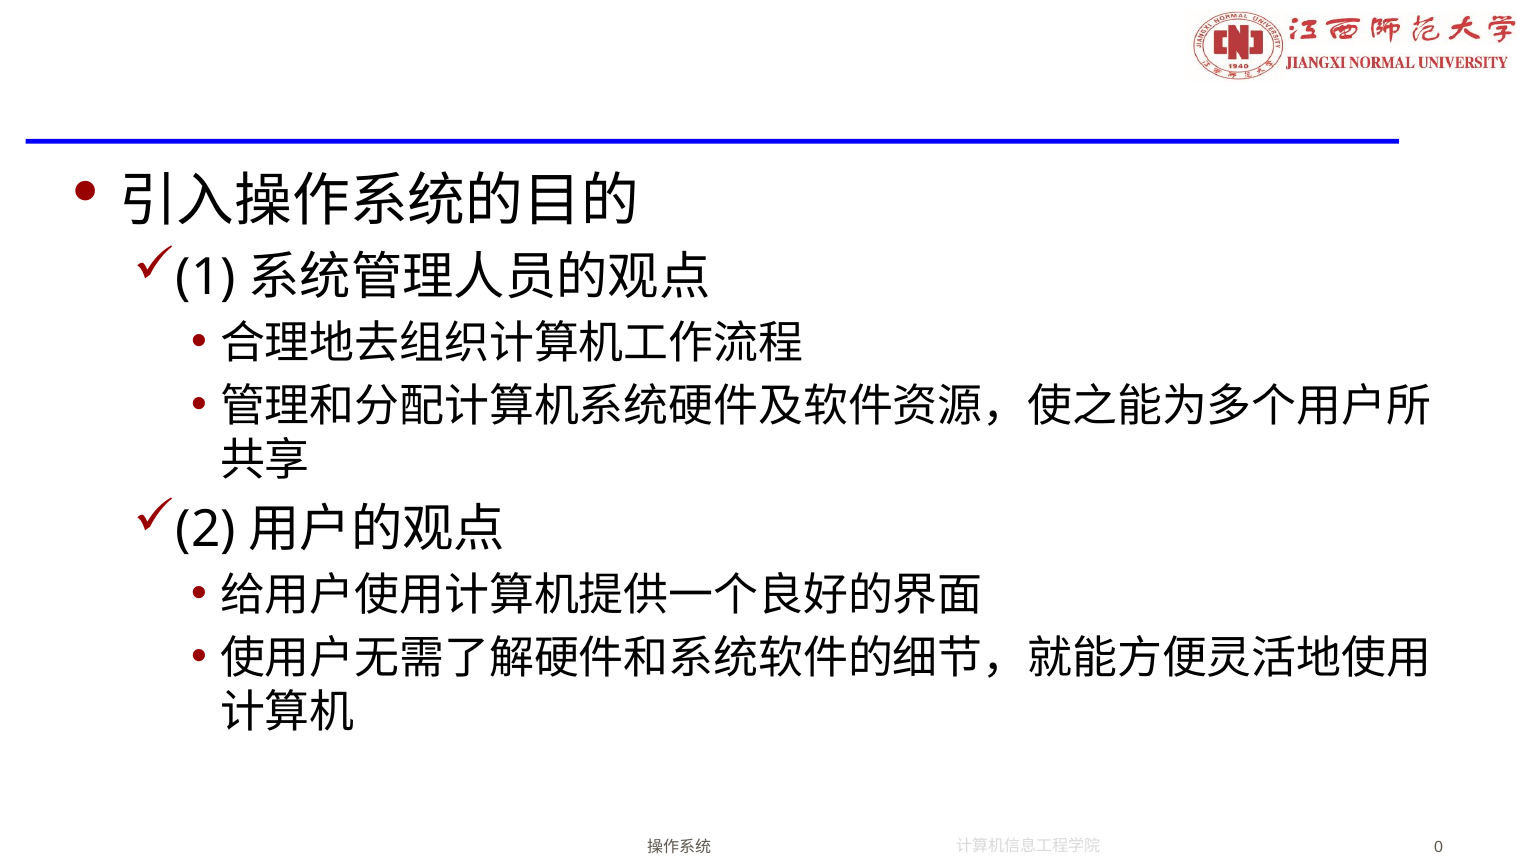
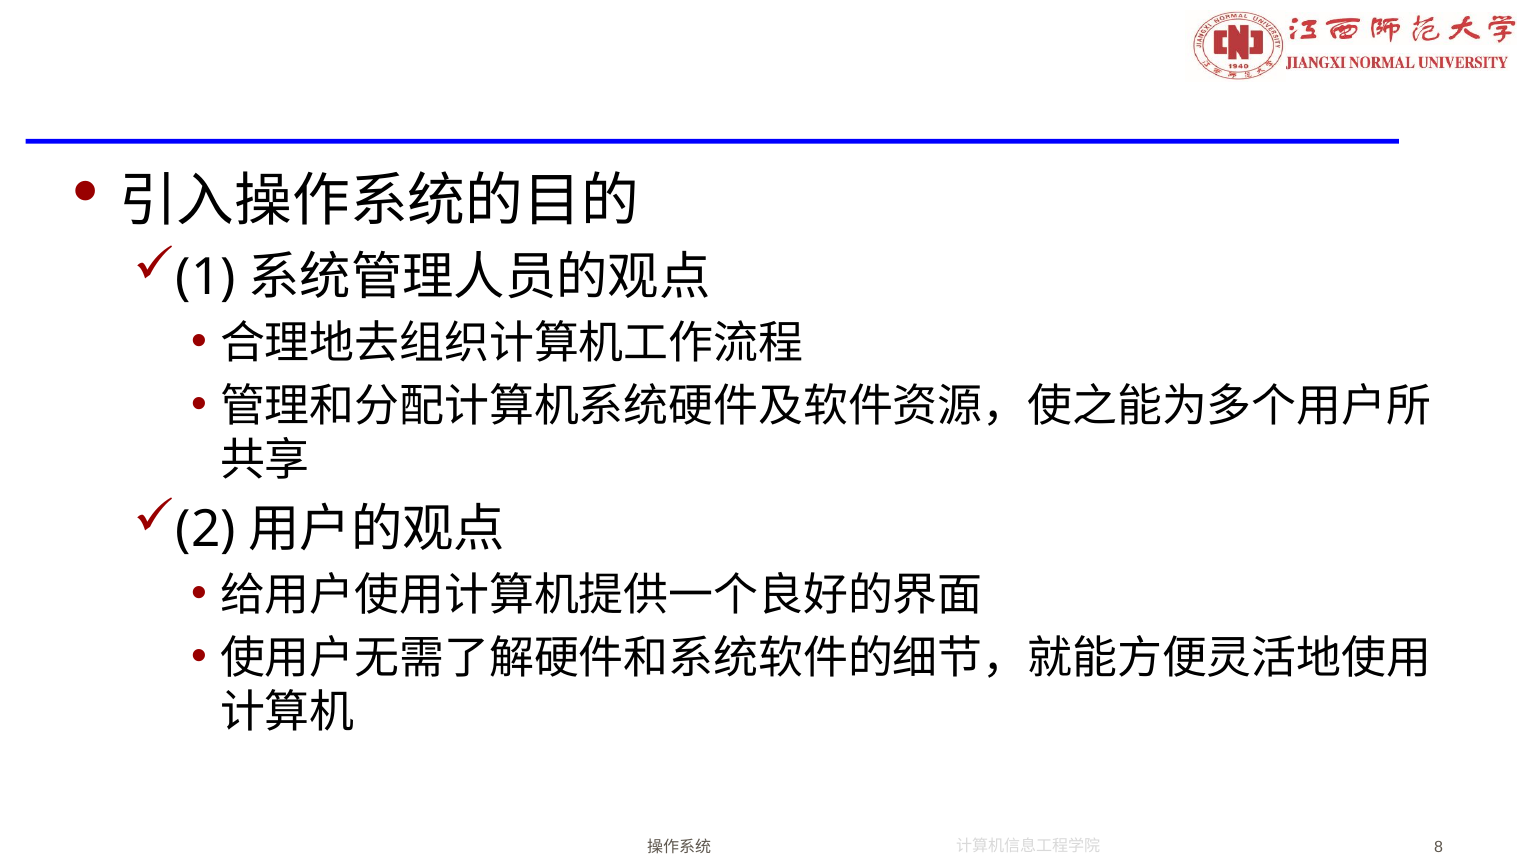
0: 0 -> 8
